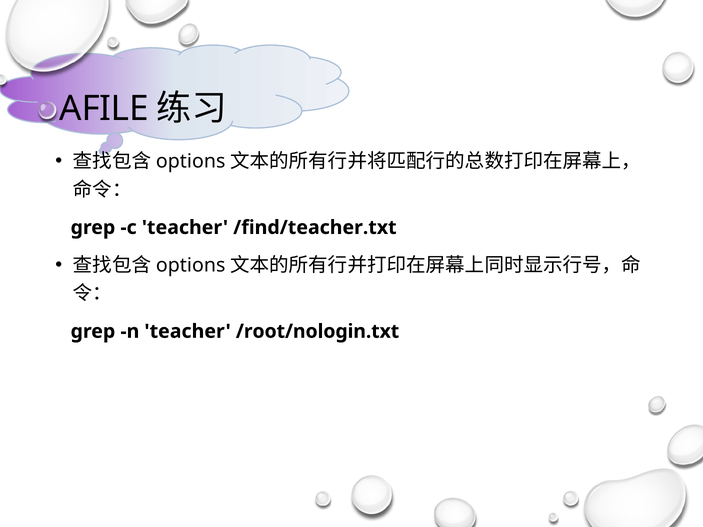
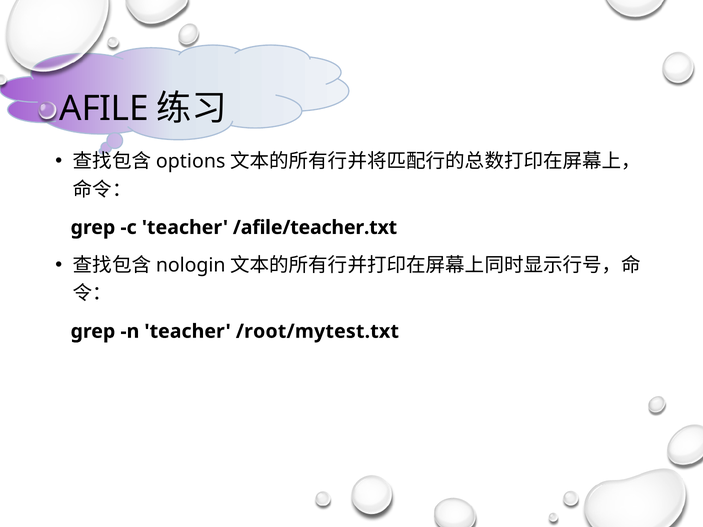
/find/teacher.txt: /find/teacher.txt -> /afile/teacher.txt
options at (191, 266): options -> nologin
/root/nologin.txt: /root/nologin.txt -> /root/mytest.txt
